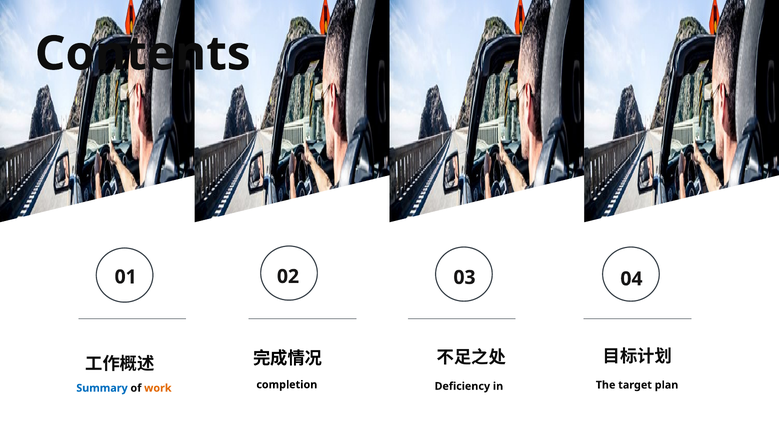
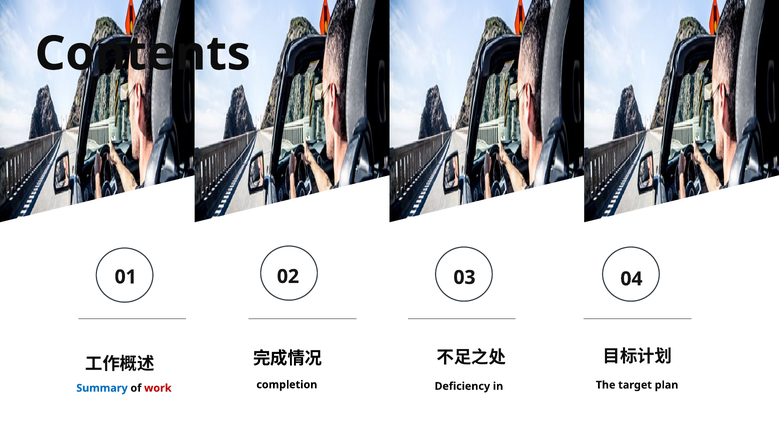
work colour: orange -> red
